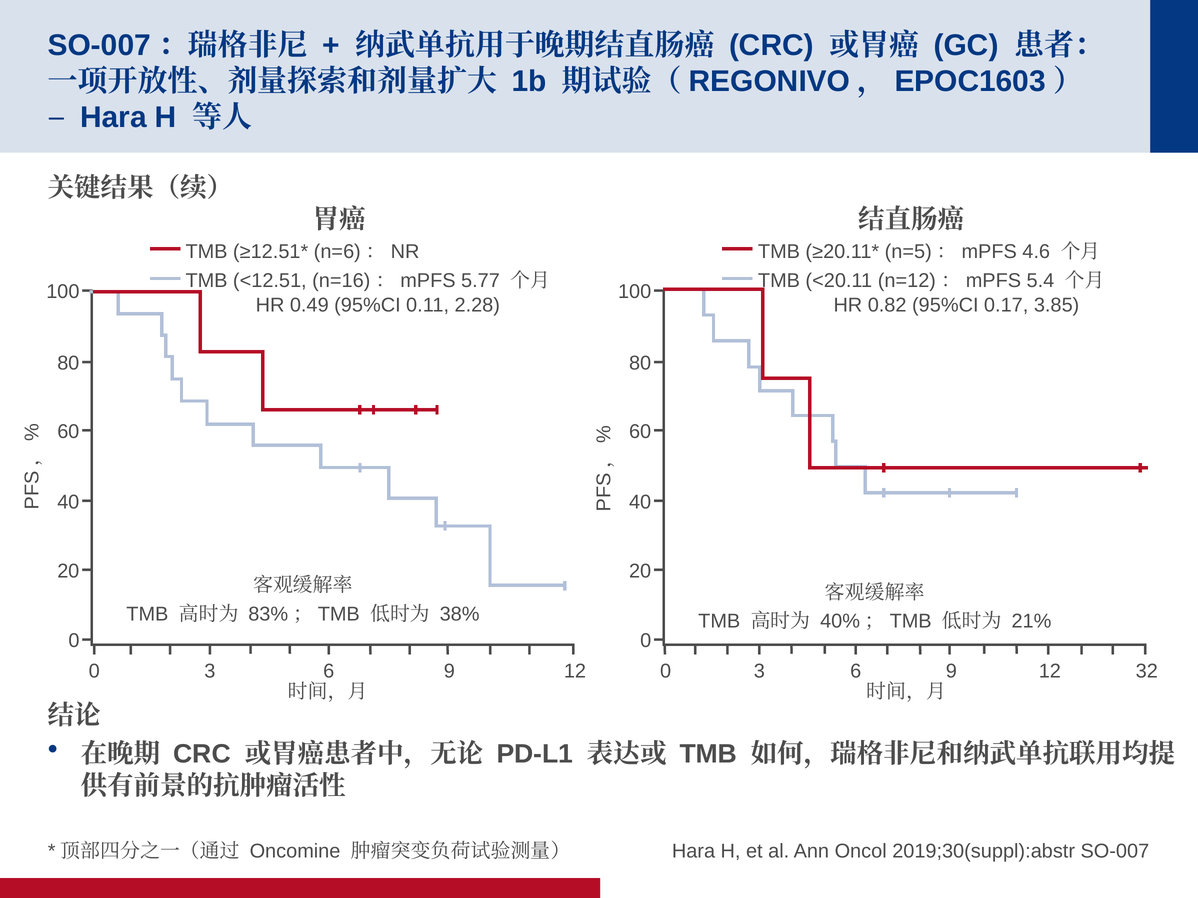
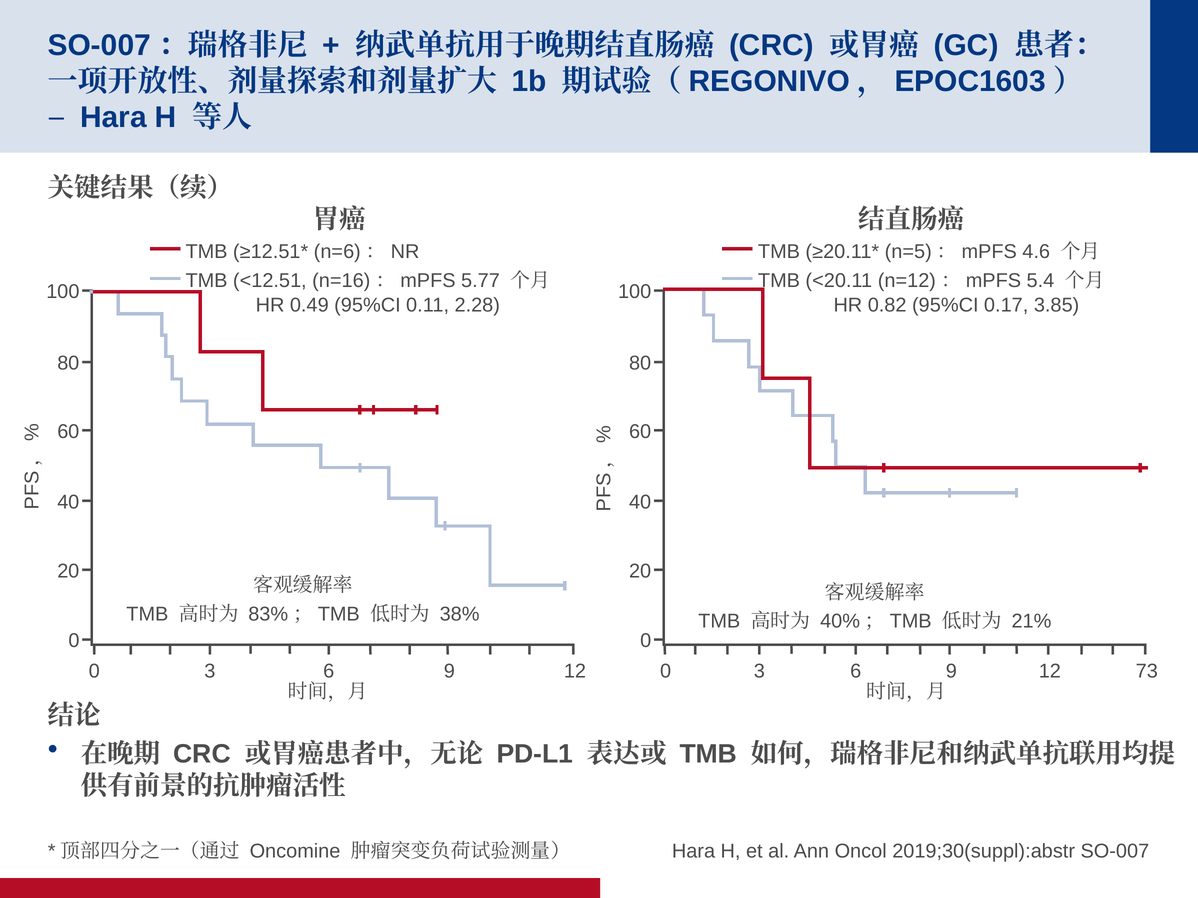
32: 32 -> 73
